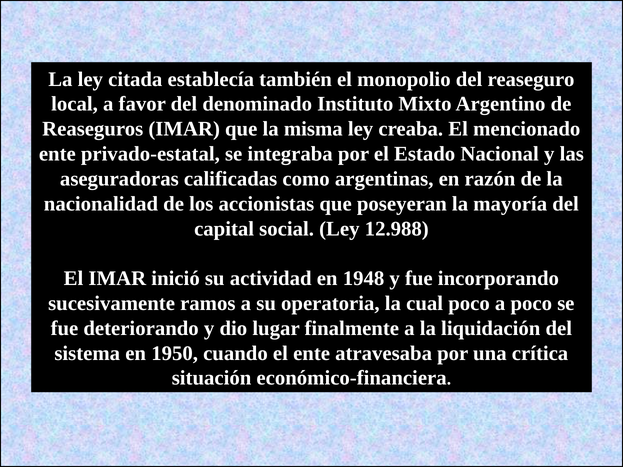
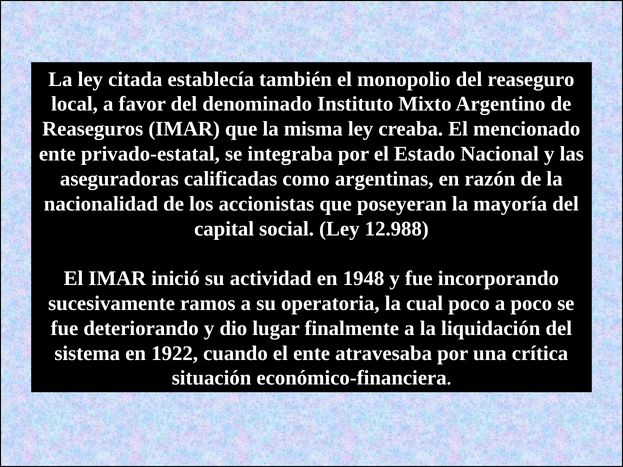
1950: 1950 -> 1922
